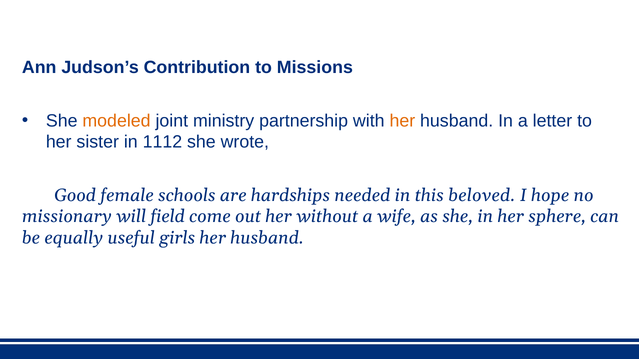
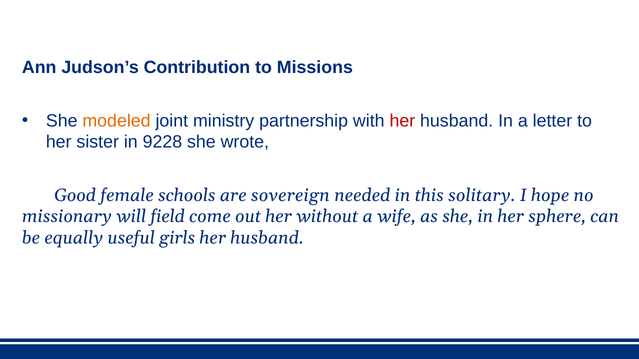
her at (402, 121) colour: orange -> red
1112: 1112 -> 9228
hardships: hardships -> sovereign
beloved: beloved -> solitary
